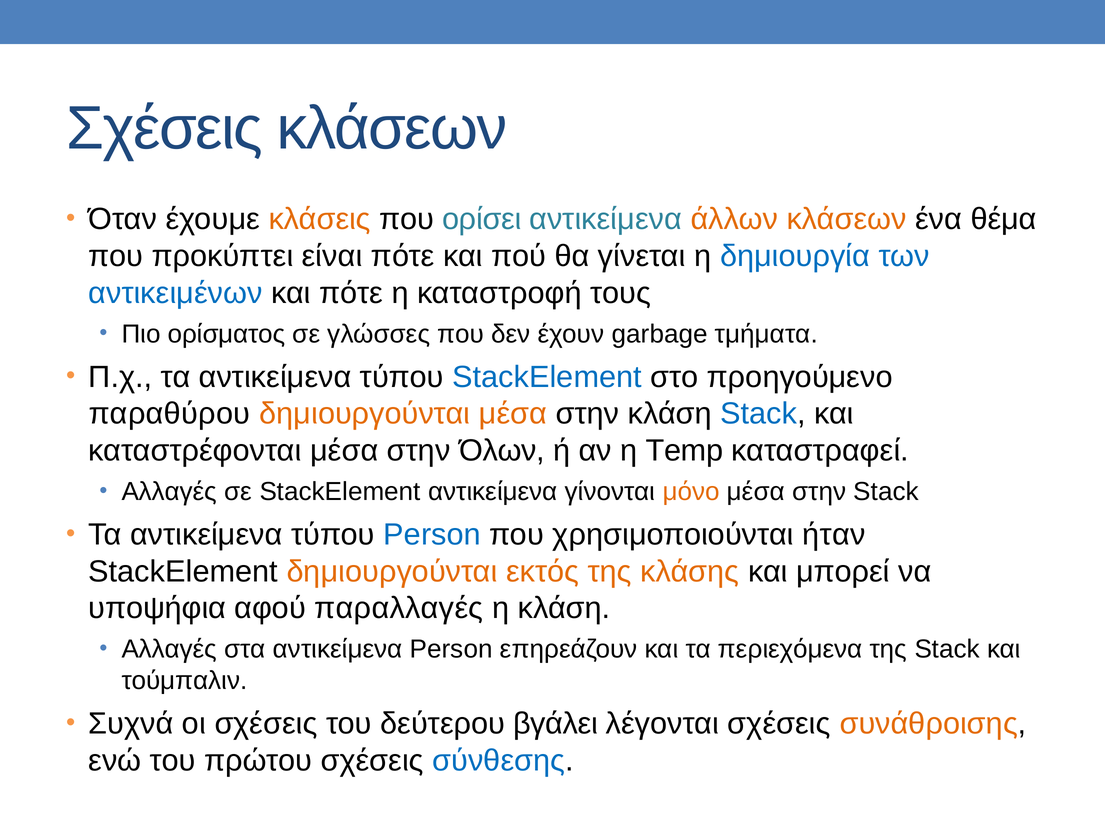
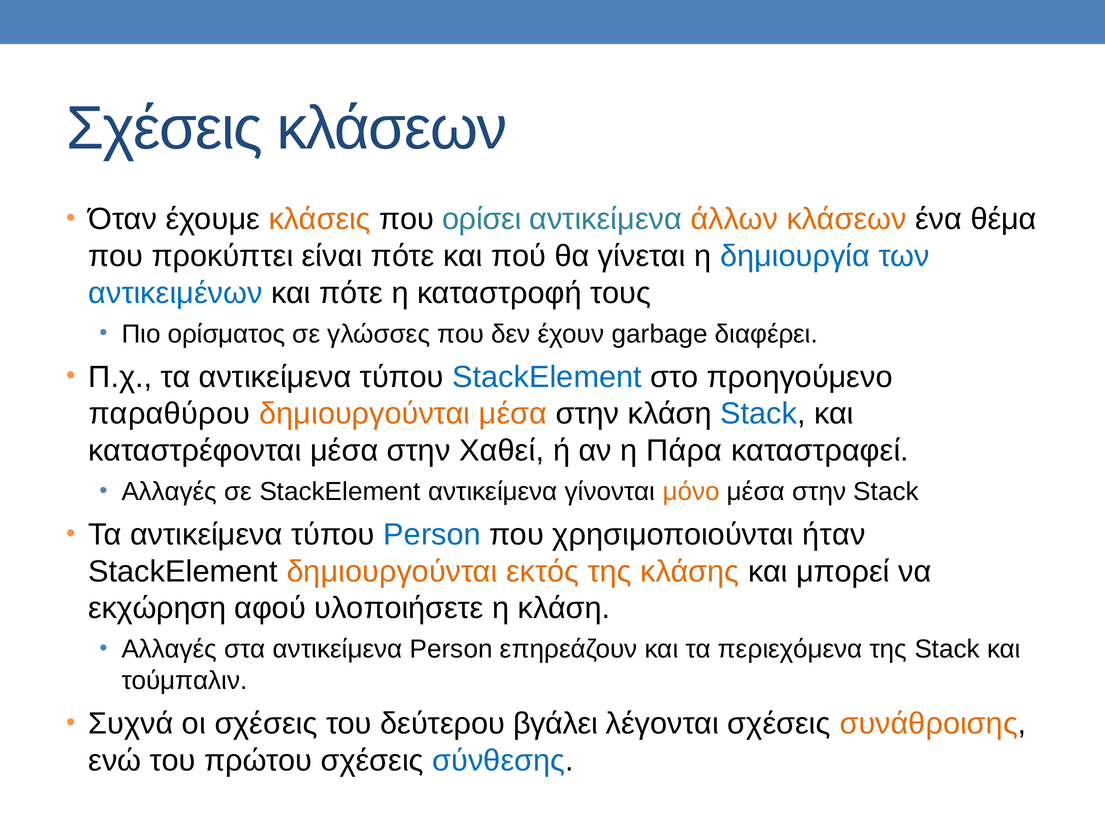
τμήματα: τμήματα -> διαφέρει
Όλων: Όλων -> Χαθεί
Temp: Temp -> Πάρα
υποψήφια: υποψήφια -> εκχώρηση
παραλλαγές: παραλλαγές -> υλοποιήσετε
